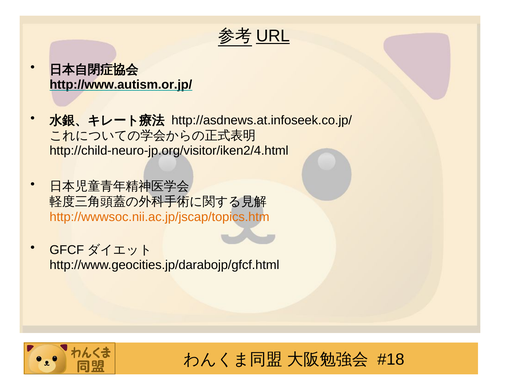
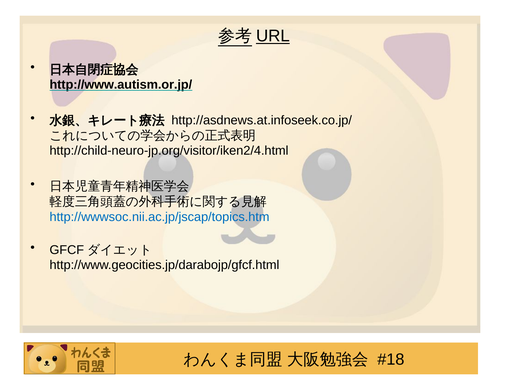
http://wwwsoc.nii.ac.jp/jscap/topics.htm colour: orange -> blue
